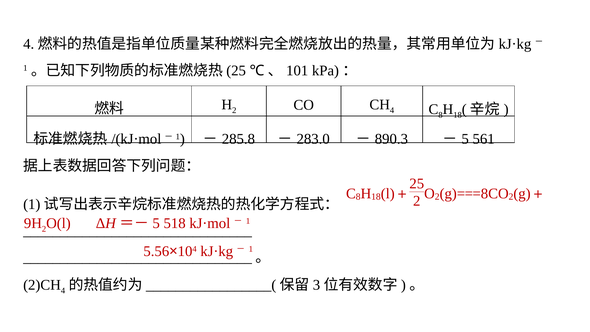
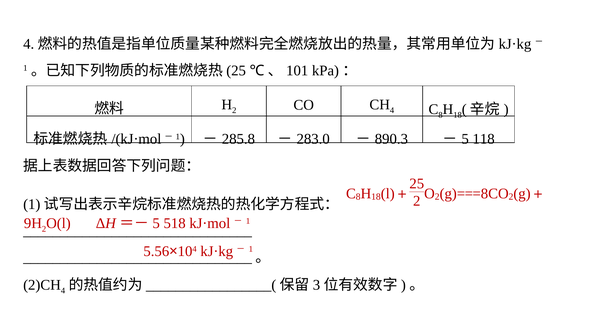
561: 561 -> 118
